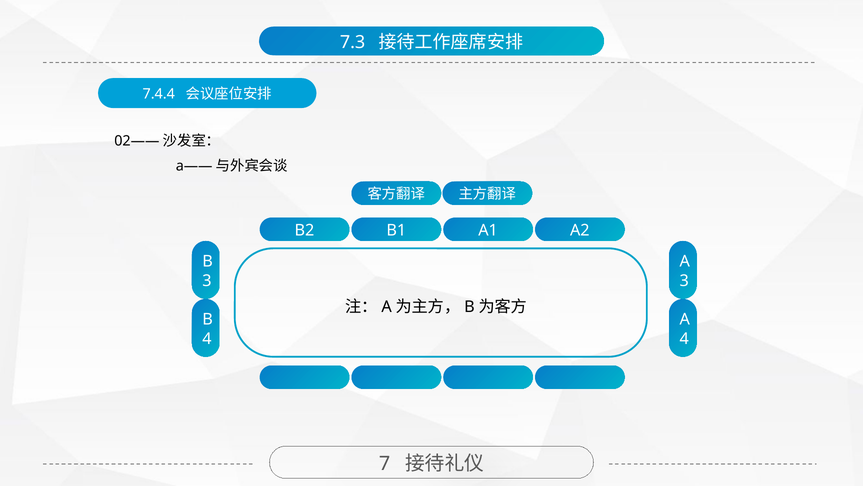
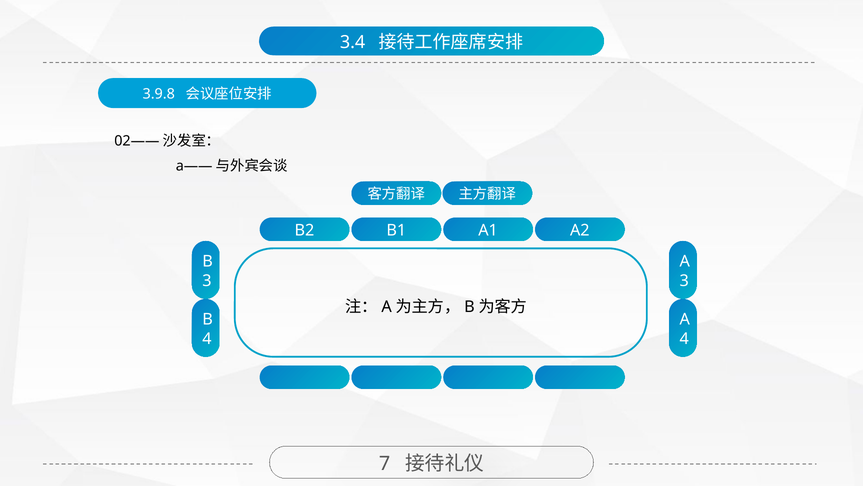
7.3: 7.3 -> 3.4
7.4.4: 7.4.4 -> 3.9.8
